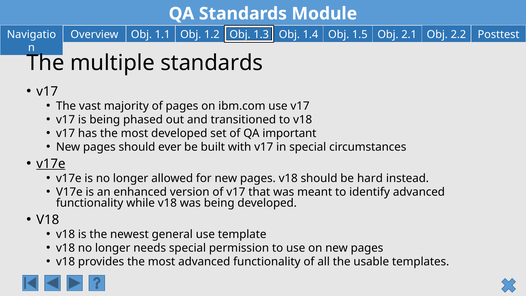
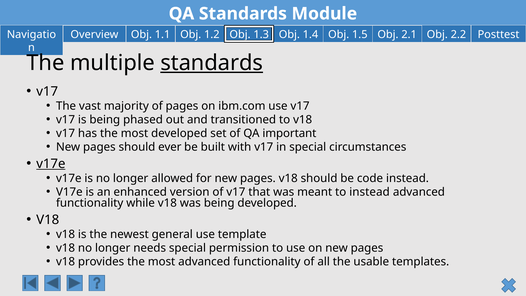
standards at (212, 63) underline: none -> present
hard: hard -> code
to identify: identify -> instead
